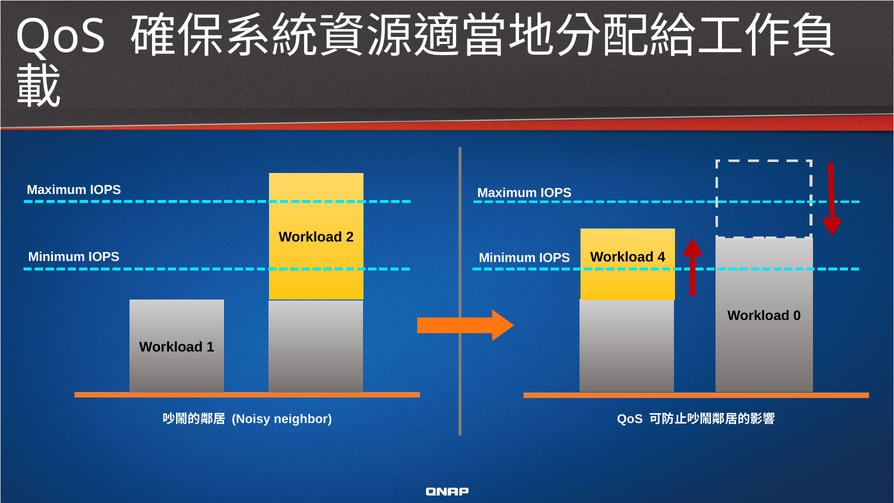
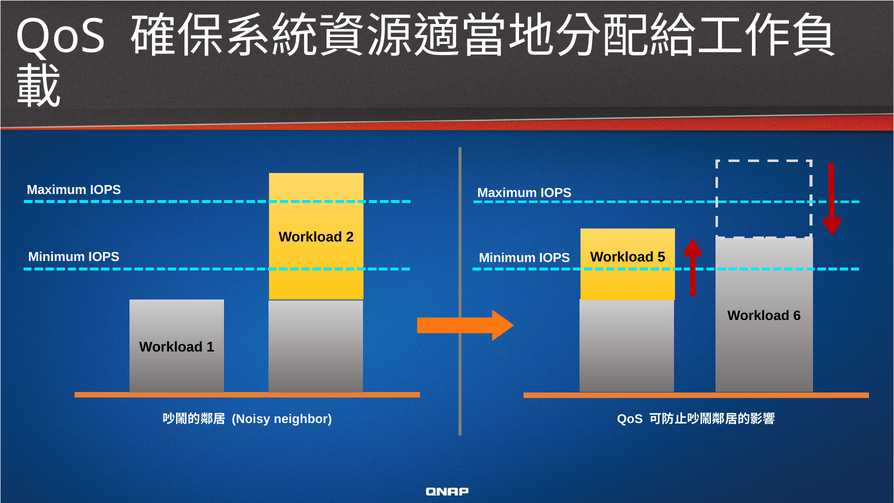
4: 4 -> 5
0: 0 -> 6
